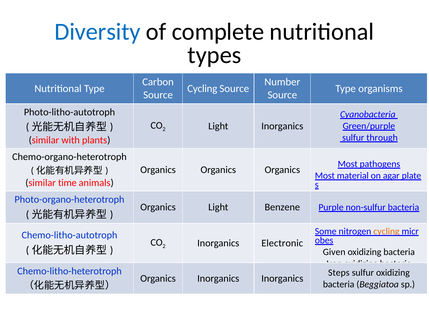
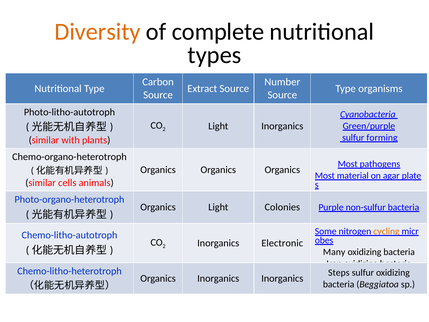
Diversity colour: blue -> orange
Cycling at (202, 88): Cycling -> Extract
through: through -> forming
time: time -> cells
Benzene: Benzene -> Colonies
Given: Given -> Many
